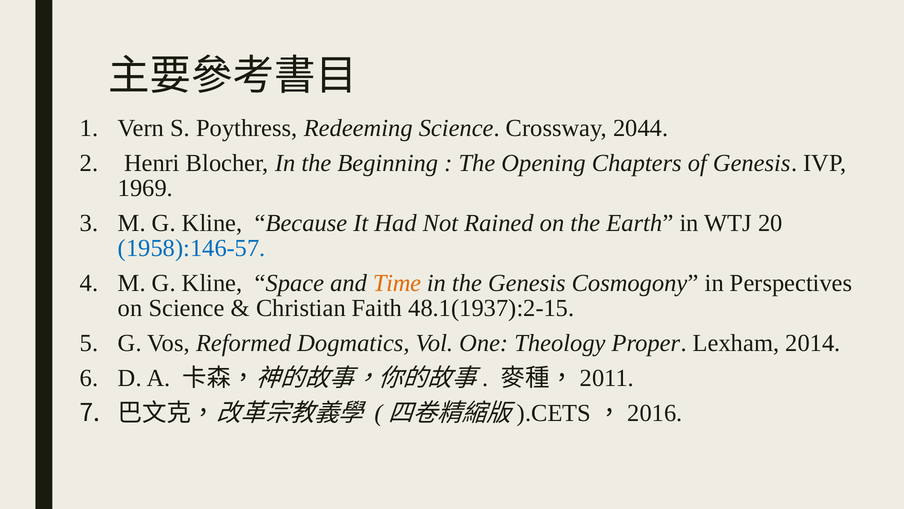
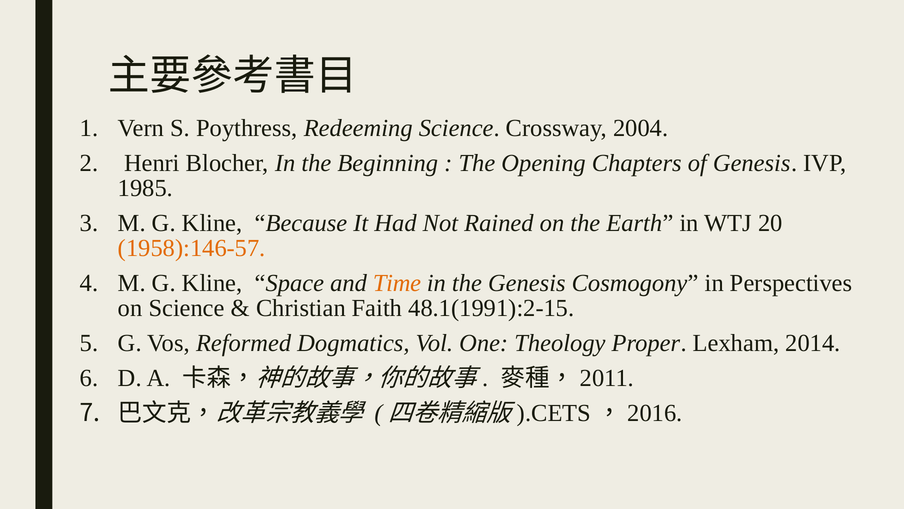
2044: 2044 -> 2004
1969: 1969 -> 1985
1958):146-57 colour: blue -> orange
48.1(1937):2-15: 48.1(1937):2-15 -> 48.1(1991):2-15
